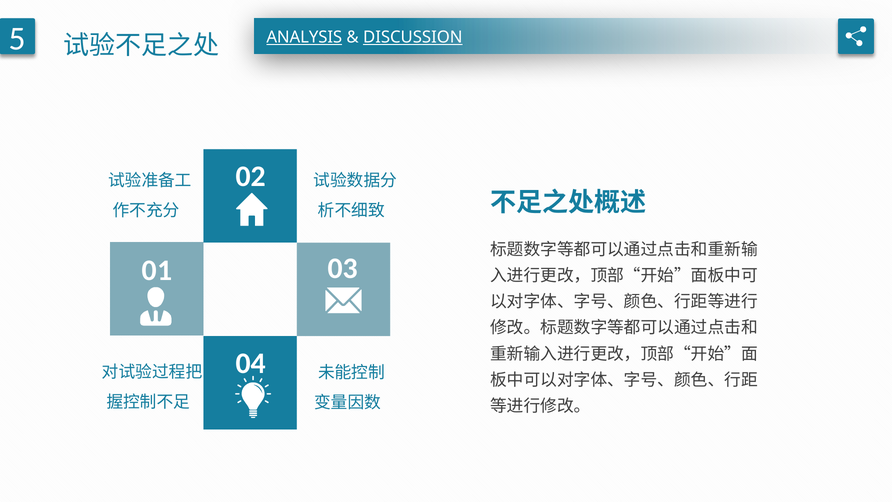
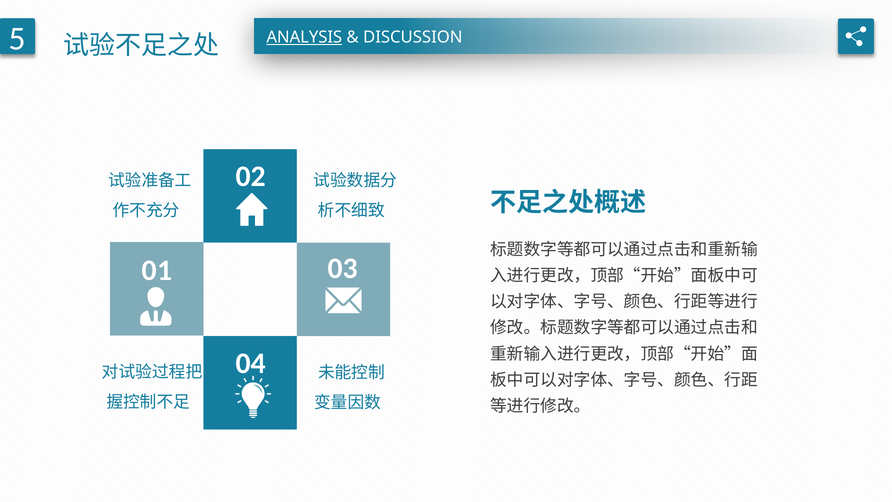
DISCUSSION underline: present -> none
